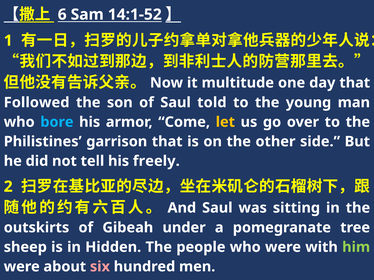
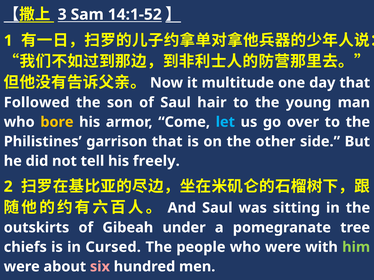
6: 6 -> 3
told: told -> hair
bore colour: light blue -> yellow
let colour: yellow -> light blue
sheep: sheep -> chiefs
Hidden: Hidden -> Cursed
